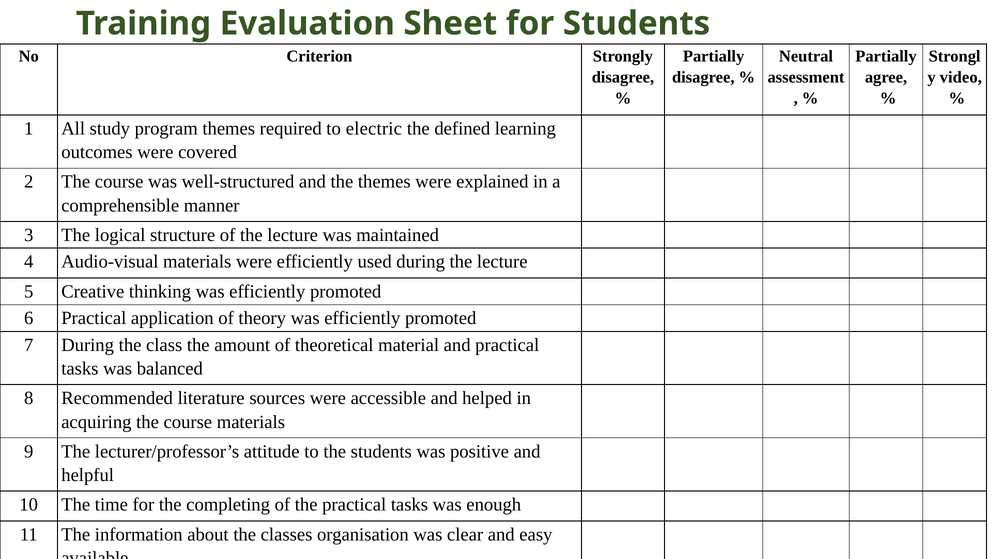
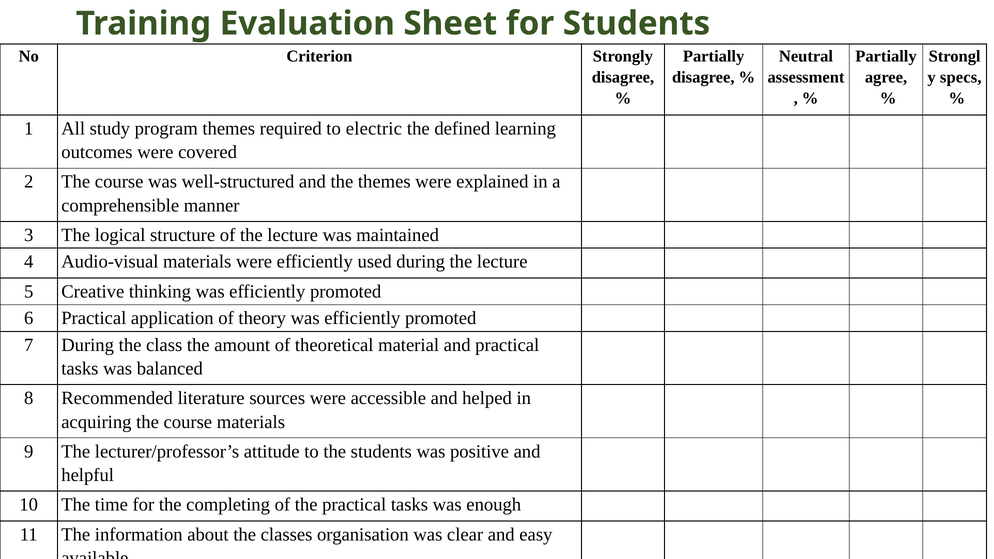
video: video -> specs
